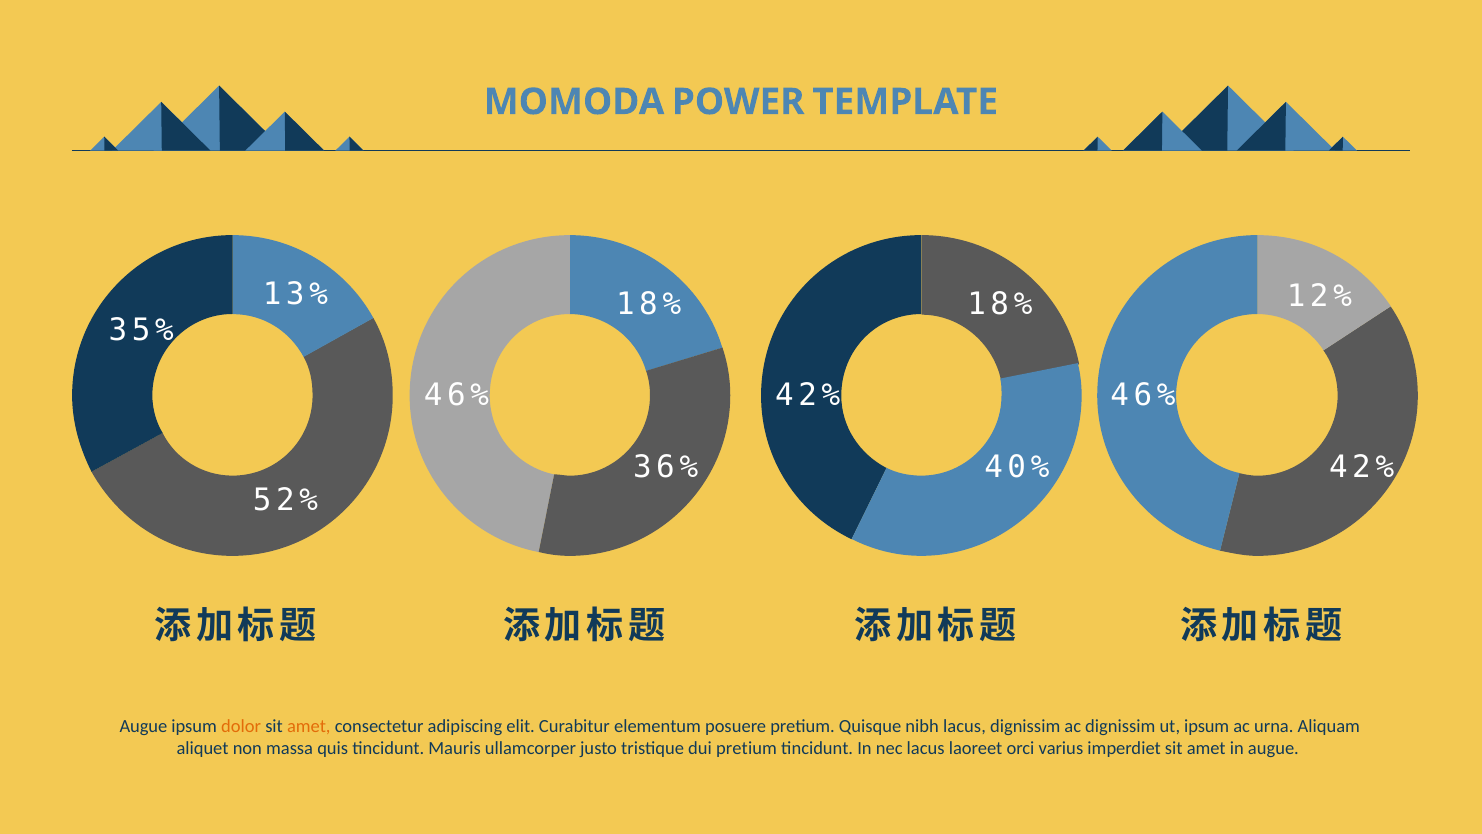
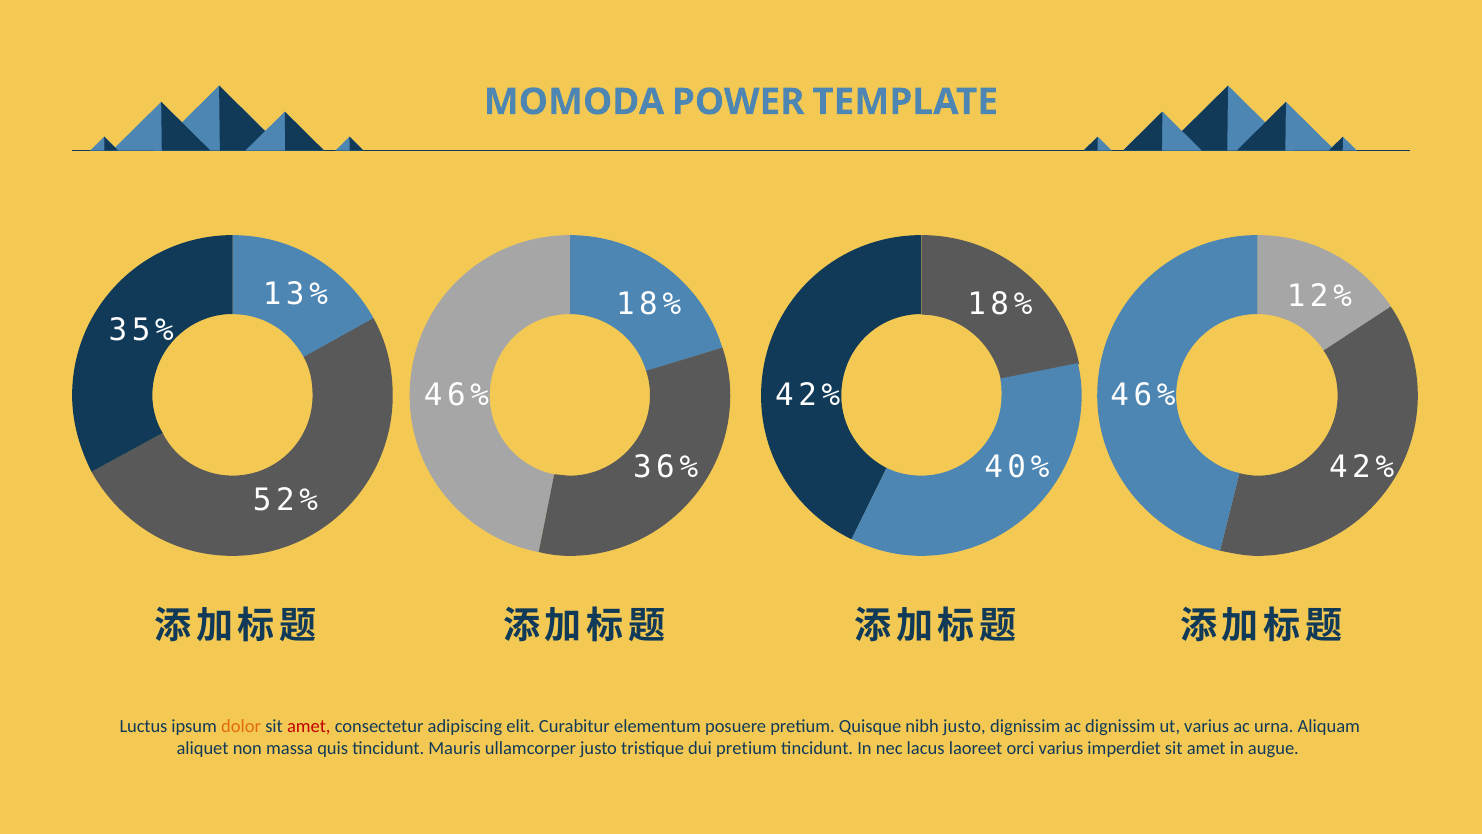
Augue at (143, 726): Augue -> Luctus
amet at (309, 726) colour: orange -> red
nibh lacus: lacus -> justo
ut ipsum: ipsum -> varius
